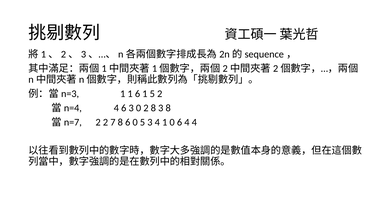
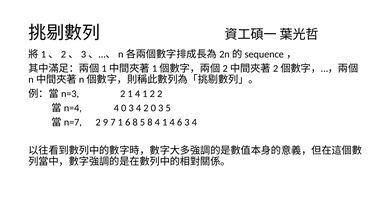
1 at (123, 94): 1 -> 2
6 at (138, 94): 6 -> 4
1 5: 5 -> 2
4 6: 6 -> 0
0 at (139, 108): 0 -> 4
2 8: 8 -> 0
3 8: 8 -> 5
2 2: 2 -> 9
7 8: 8 -> 1
6 0: 0 -> 8
5 3: 3 -> 8
4 1 0: 0 -> 4
6 4: 4 -> 3
